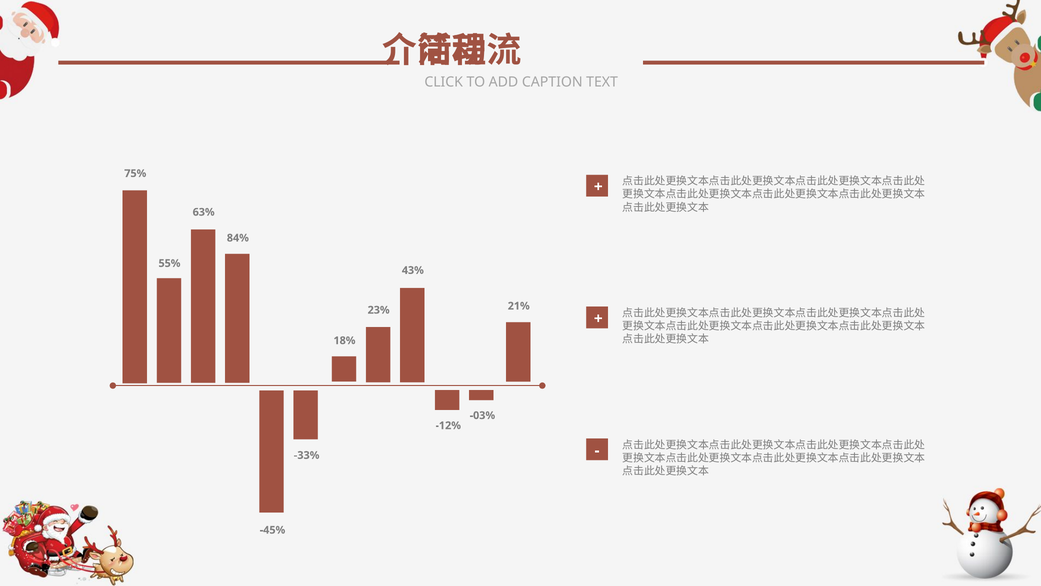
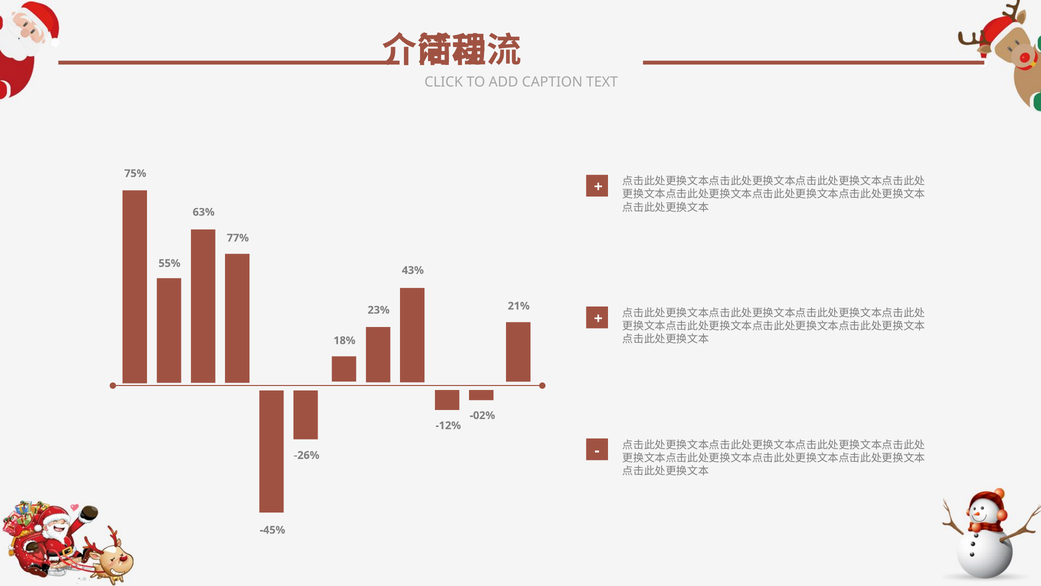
84%: 84% -> 77%
-03%: -03% -> -02%
-33%: -33% -> -26%
